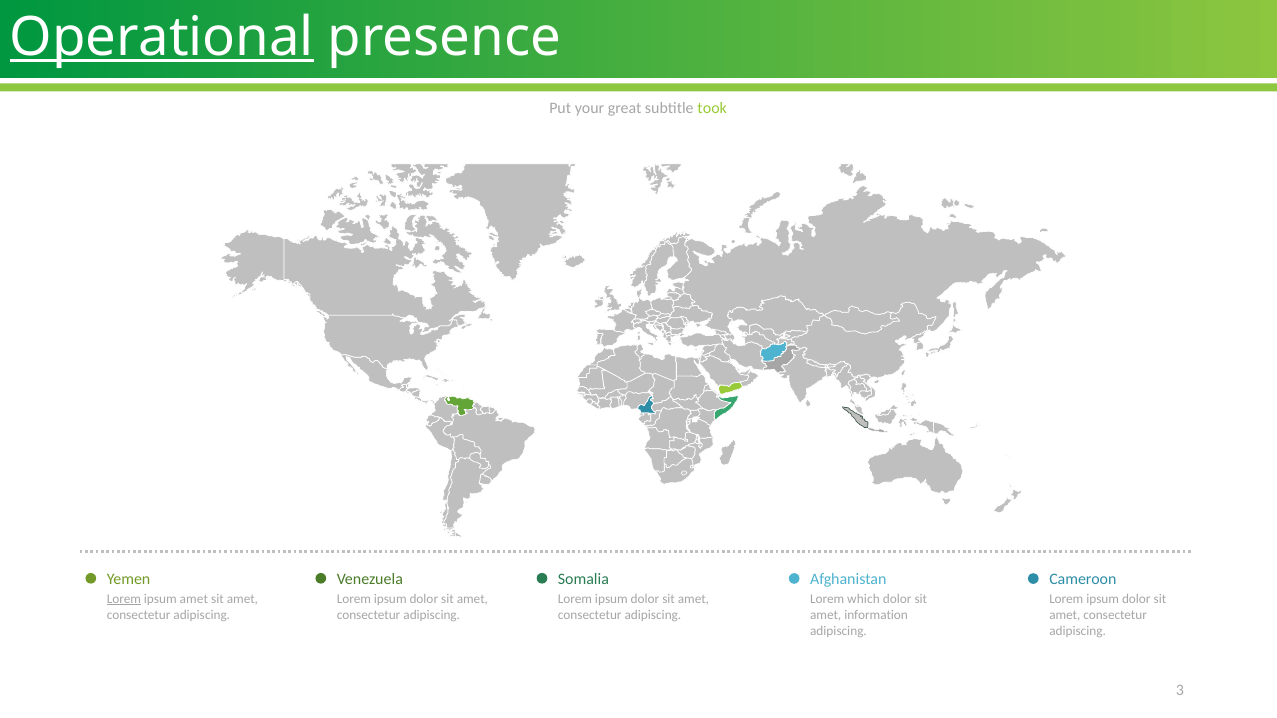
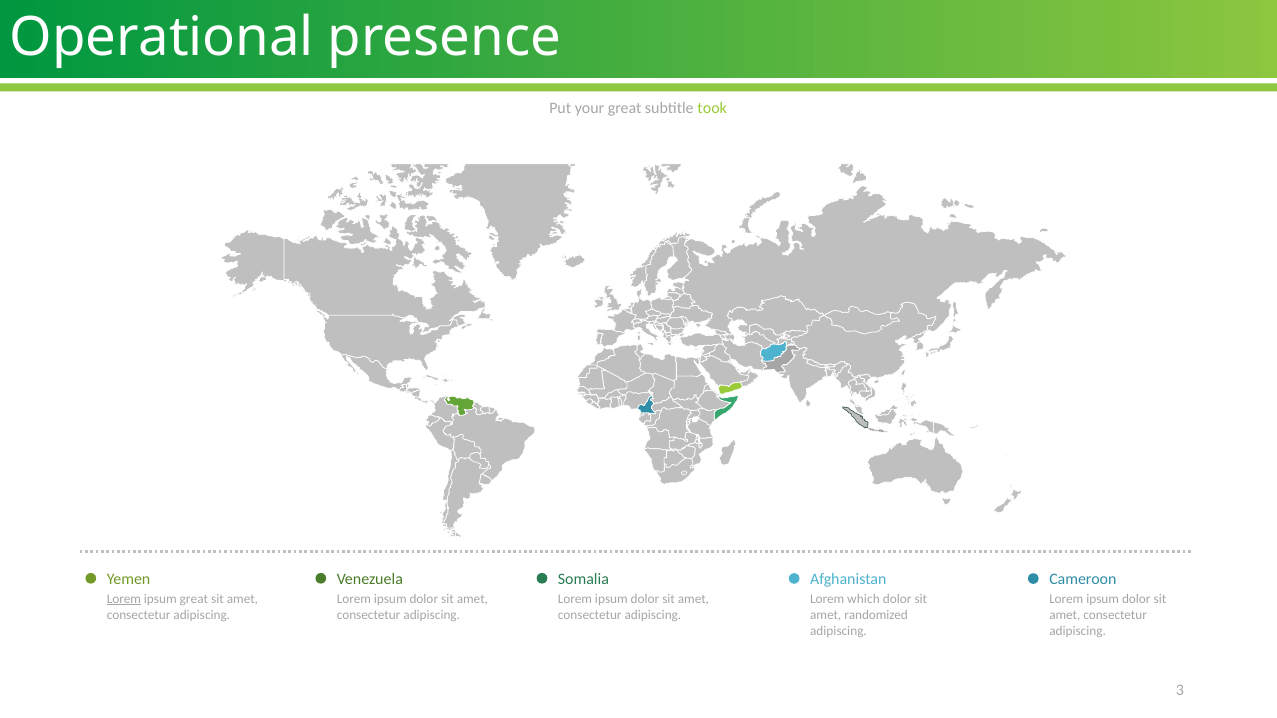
Operational underline: present -> none
ipsum amet: amet -> great
information: information -> randomized
